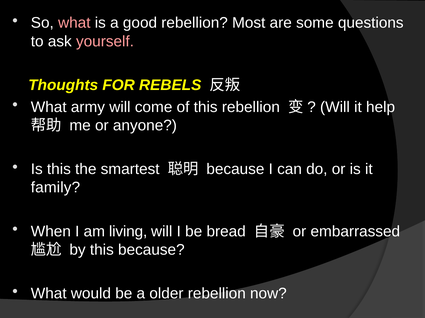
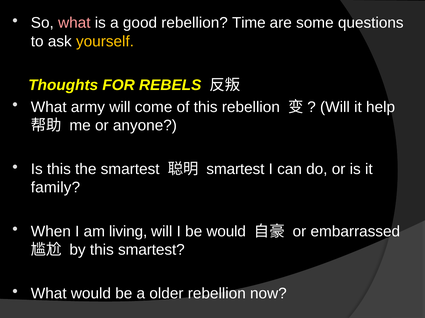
Most: Most -> Time
yourself colour: pink -> yellow
because at (235, 170): because -> smartest
be bread: bread -> would
this because: because -> smartest
